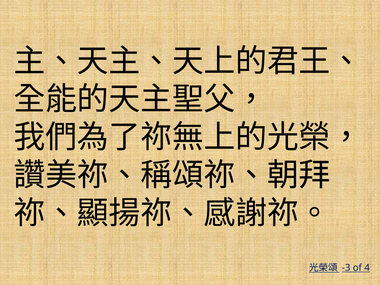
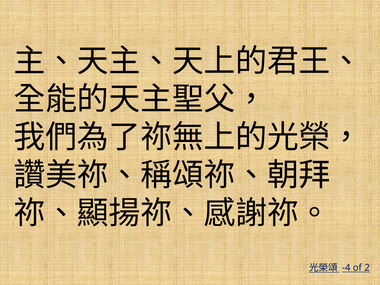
-3: -3 -> -4
4: 4 -> 2
